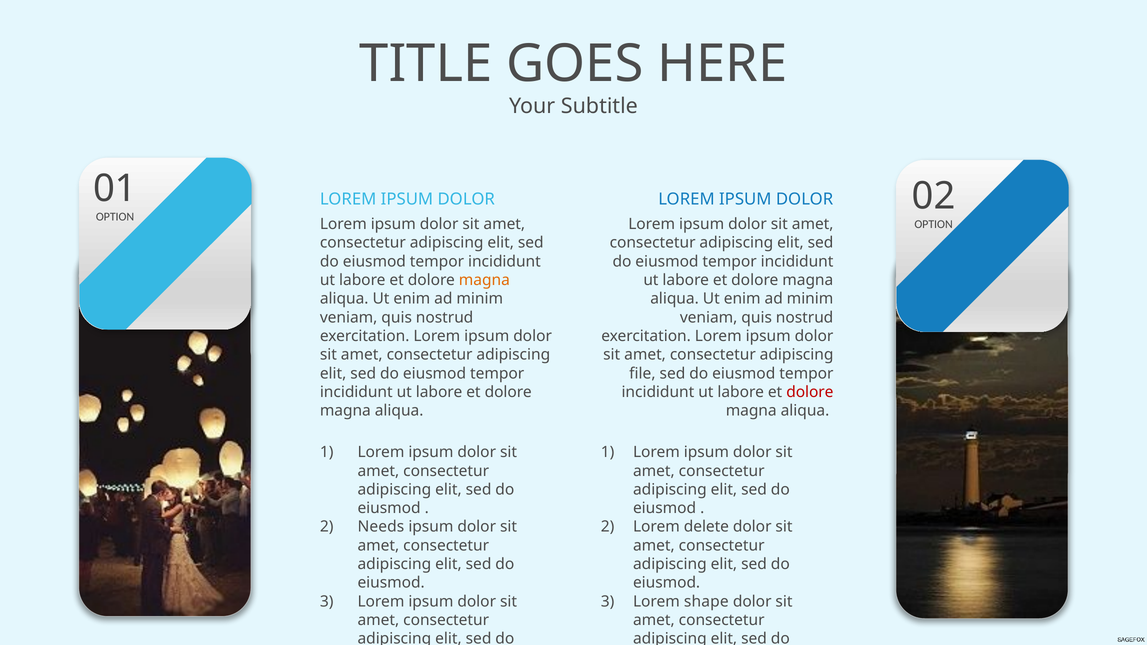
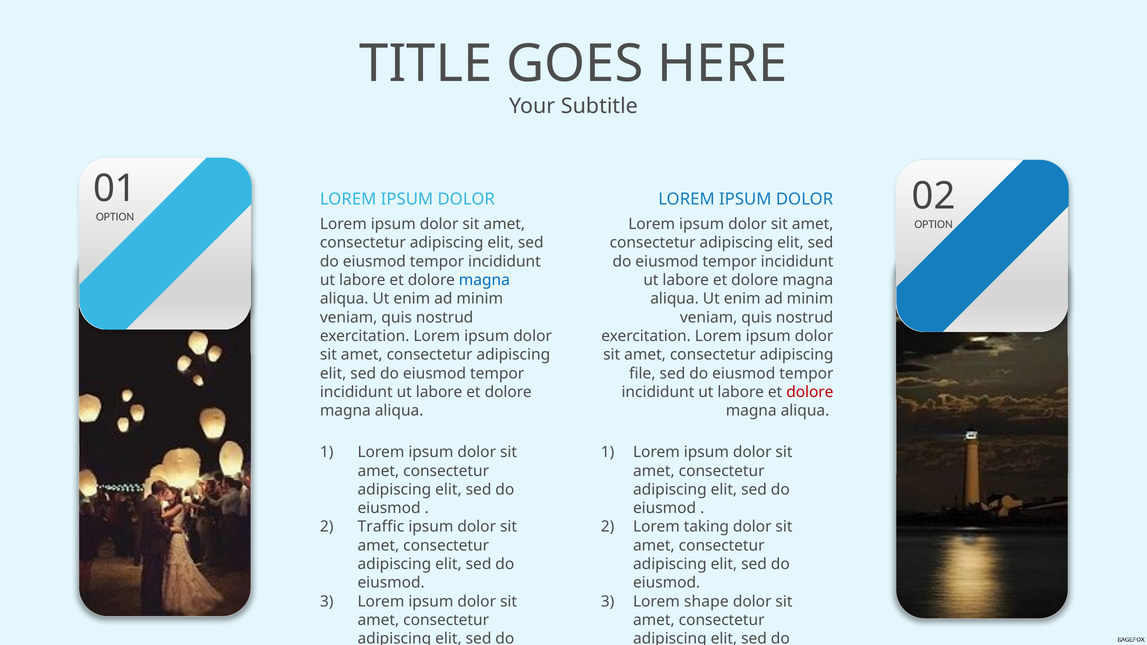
magna at (484, 280) colour: orange -> blue
Needs: Needs -> Traffic
delete: delete -> taking
